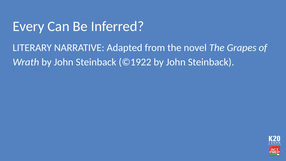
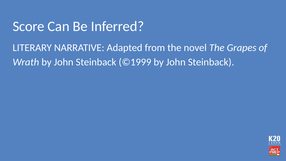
Every: Every -> Score
©1922: ©1922 -> ©1999
